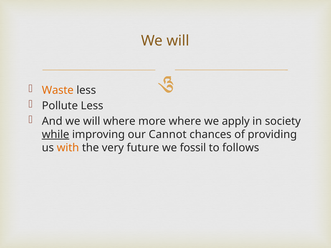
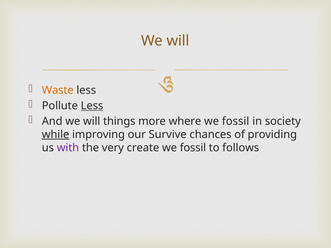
Less at (92, 106) underline: none -> present
will where: where -> things
apply at (236, 121): apply -> fossil
Cannot: Cannot -> Survive
with colour: orange -> purple
future: future -> create
